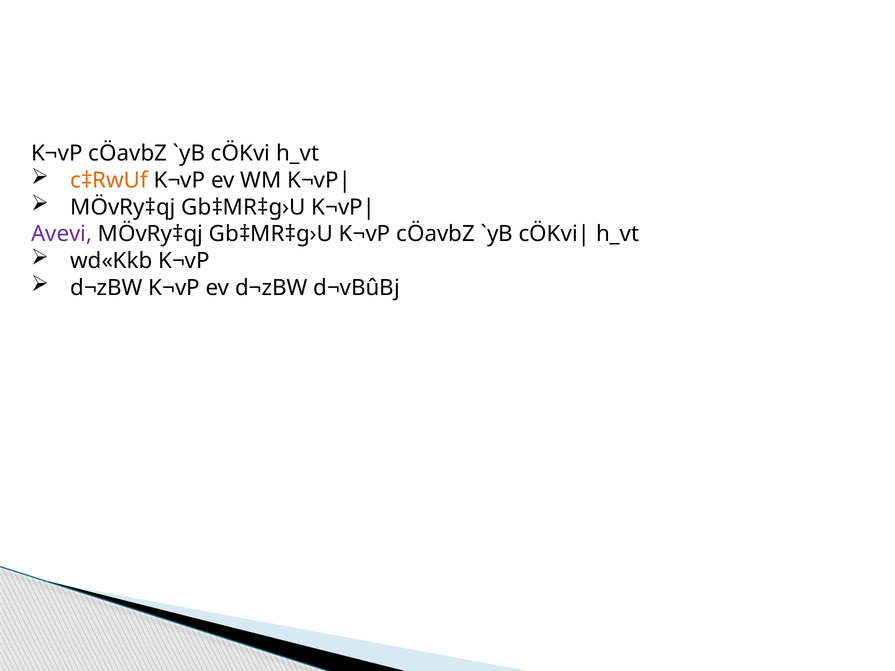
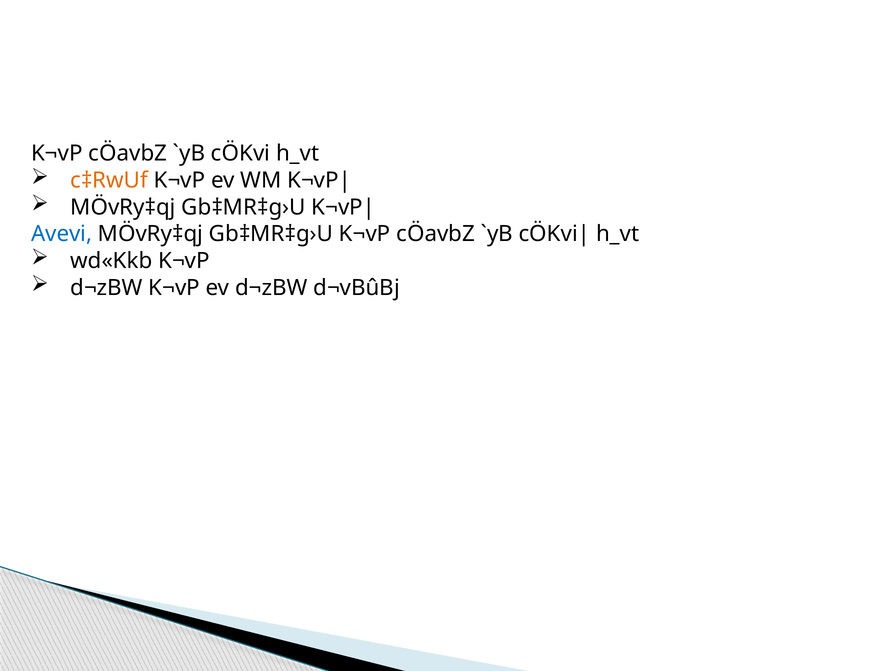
Avevi colour: purple -> blue
